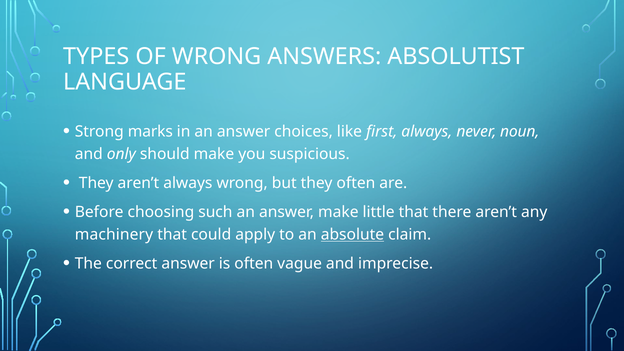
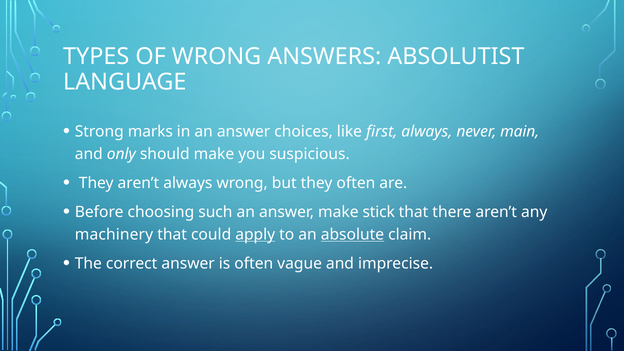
noun: noun -> main
little: little -> stick
apply underline: none -> present
